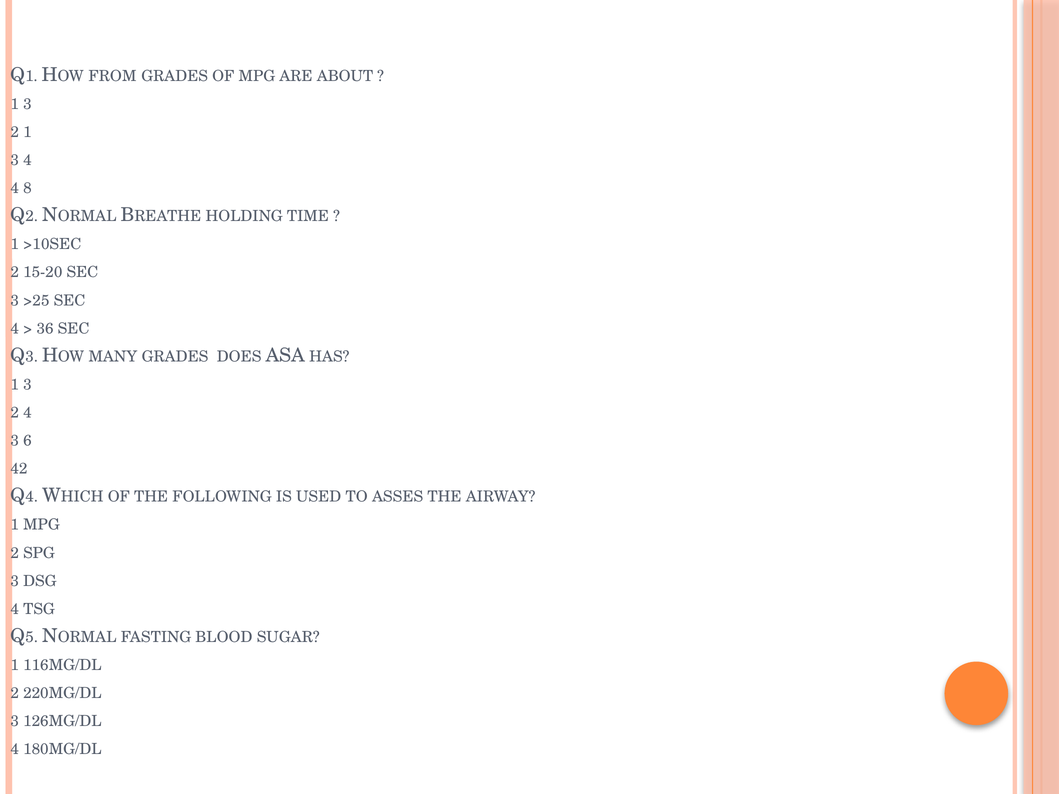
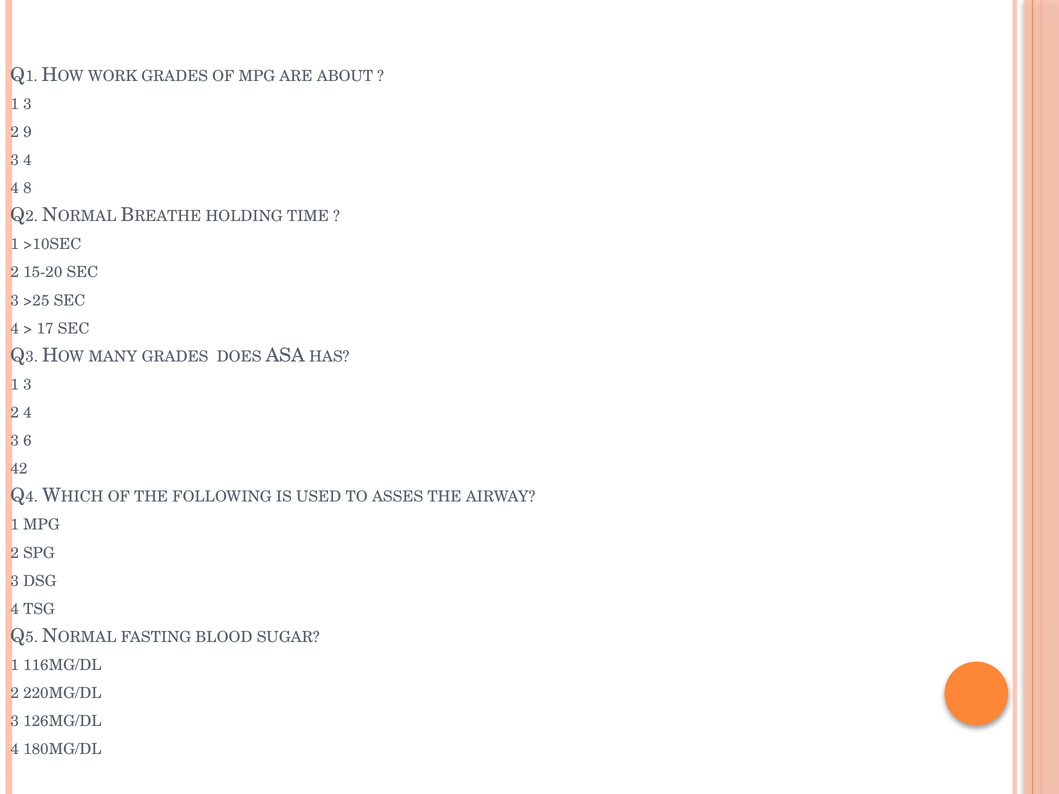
FROM: FROM -> WORK
2 1: 1 -> 9
36: 36 -> 17
